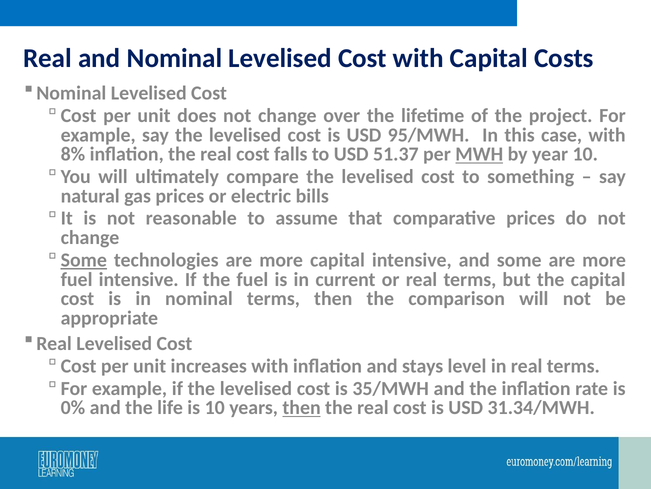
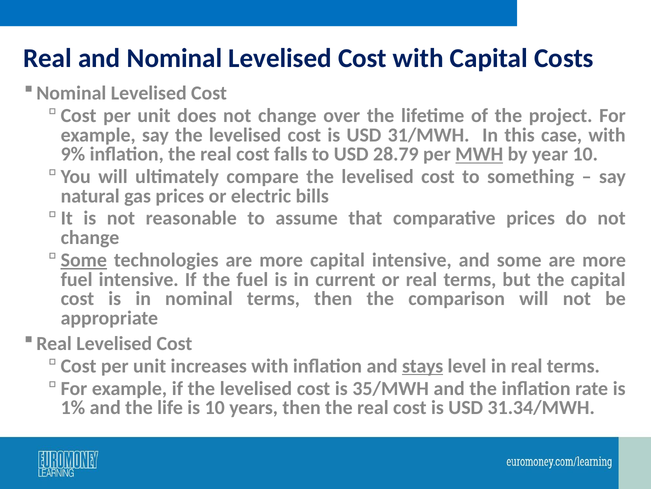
95/MWH: 95/MWH -> 31/MWH
8%: 8% -> 9%
51.37: 51.37 -> 28.79
stays underline: none -> present
0%: 0% -> 1%
then at (302, 407) underline: present -> none
